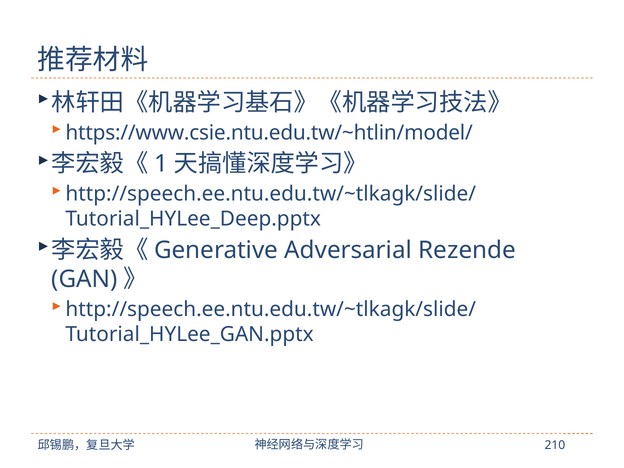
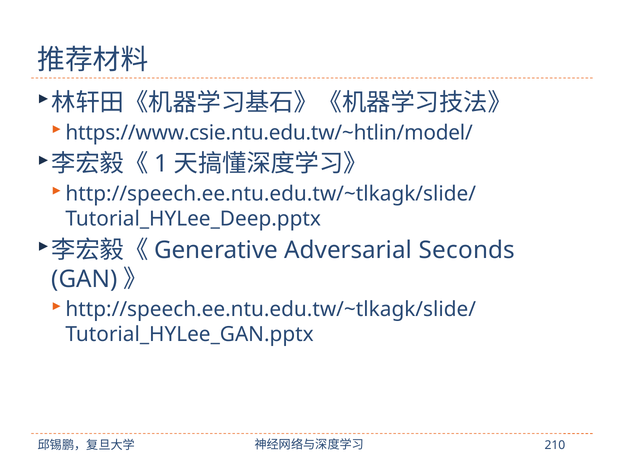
Rezende: Rezende -> Seconds
